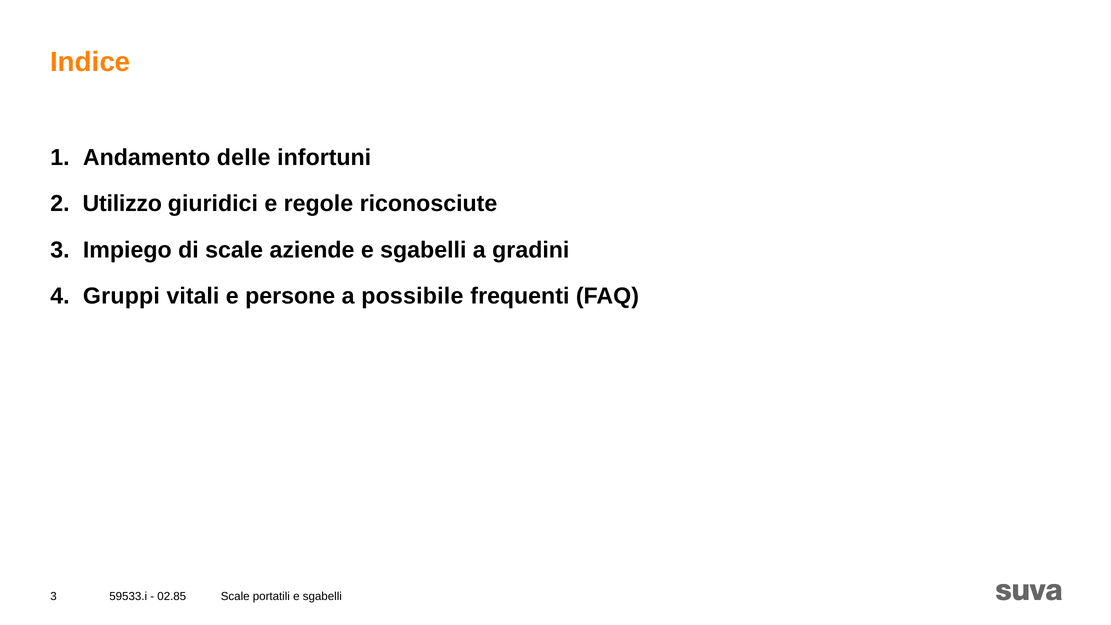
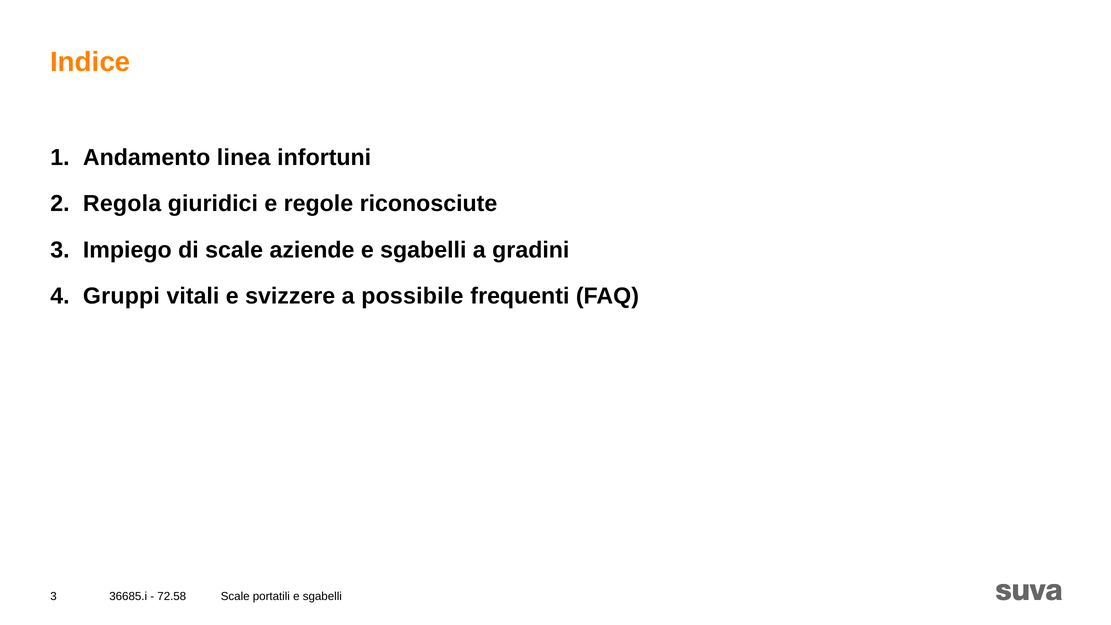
delle: delle -> linea
Utilizzo: Utilizzo -> Regola
persone: persone -> svizzere
59533.i: 59533.i -> 36685.i
02.85: 02.85 -> 72.58
